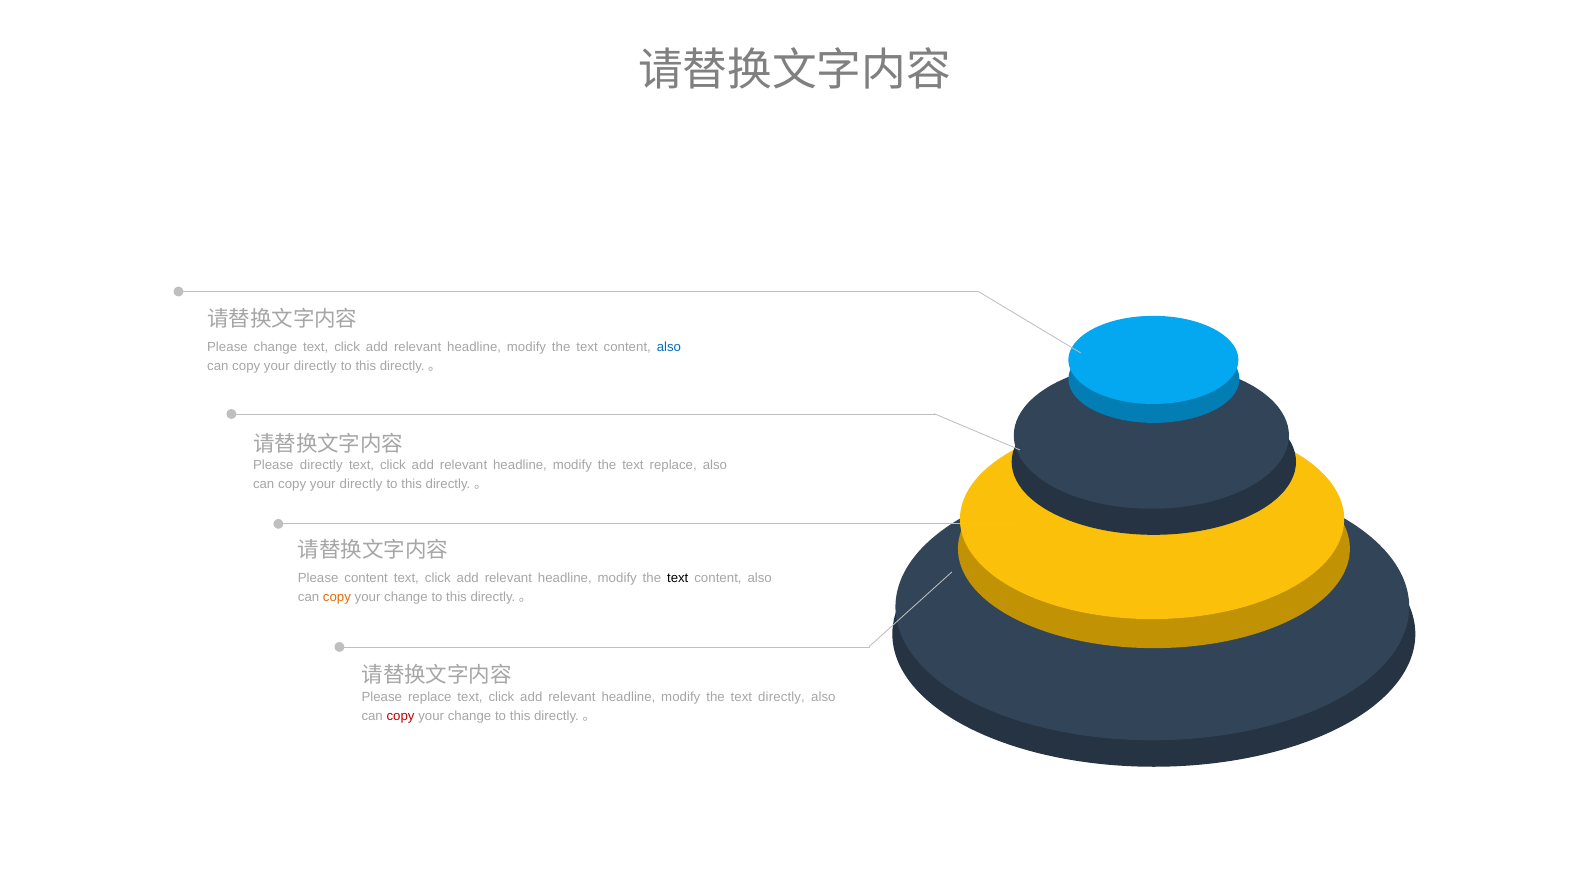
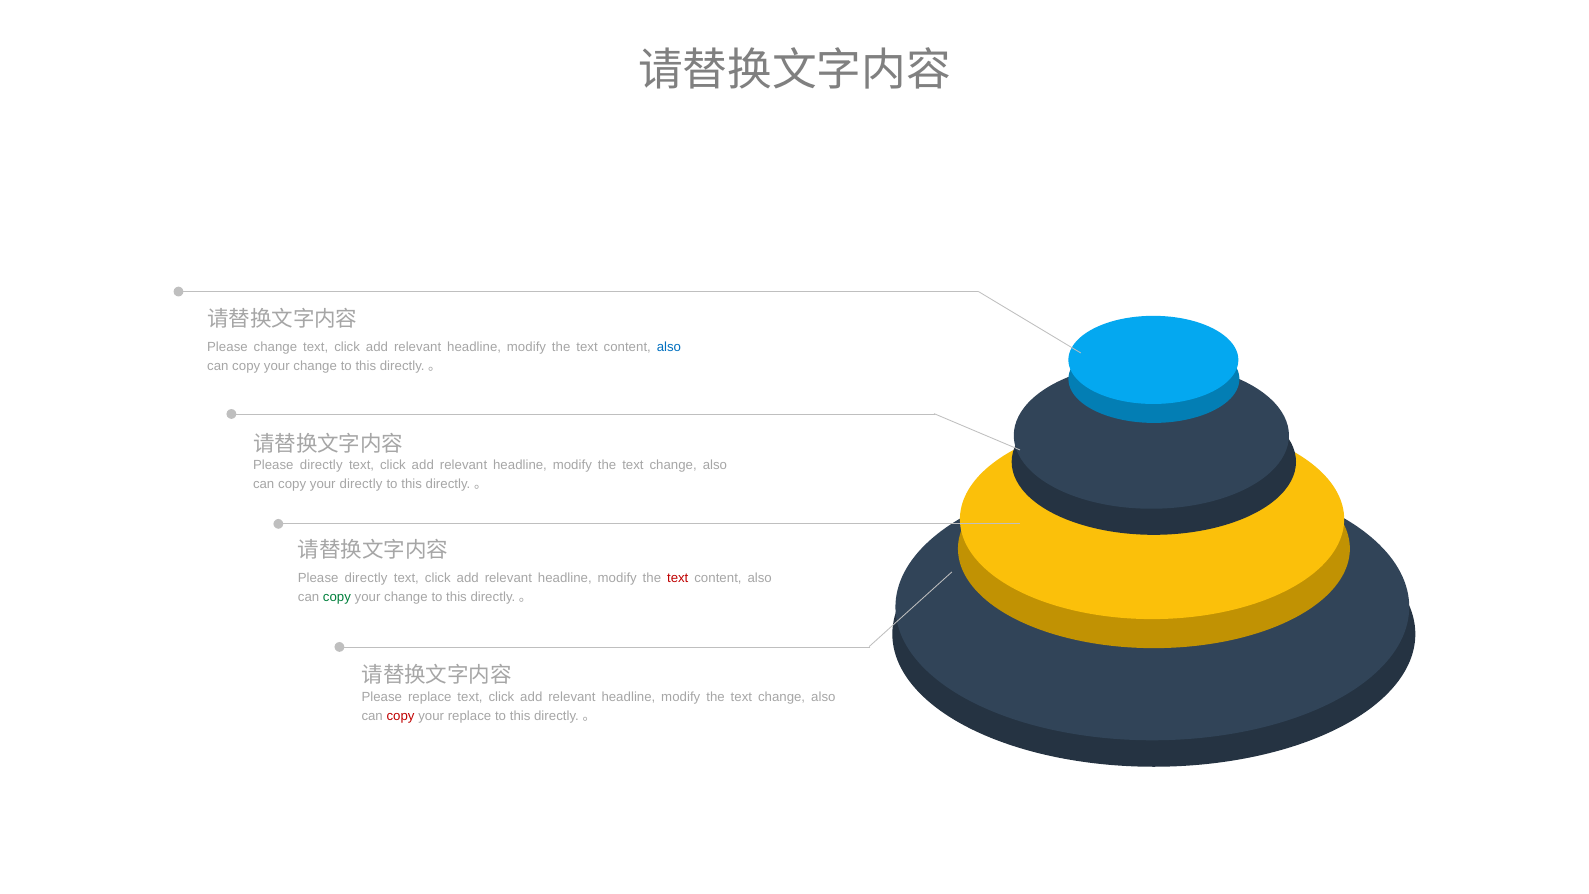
directly at (315, 366): directly -> change
replace at (673, 465): replace -> change
content at (366, 578): content -> directly
text at (678, 578) colour: black -> red
copy at (337, 597) colour: orange -> green
directly at (782, 697): directly -> change
change at (470, 716): change -> replace
